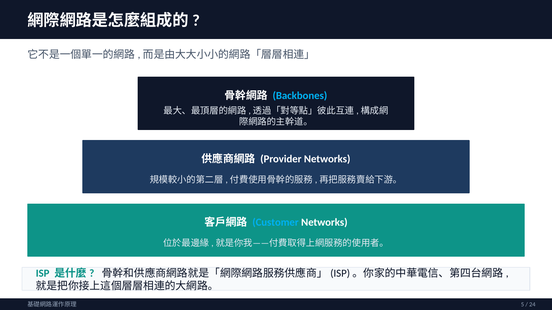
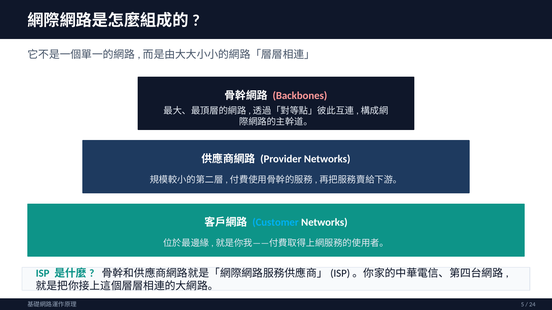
Backbones colour: light blue -> pink
